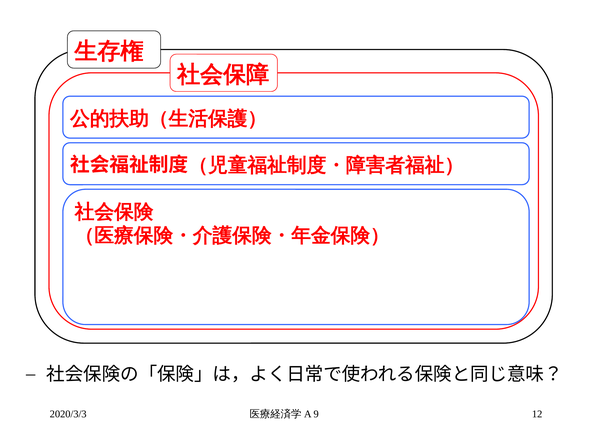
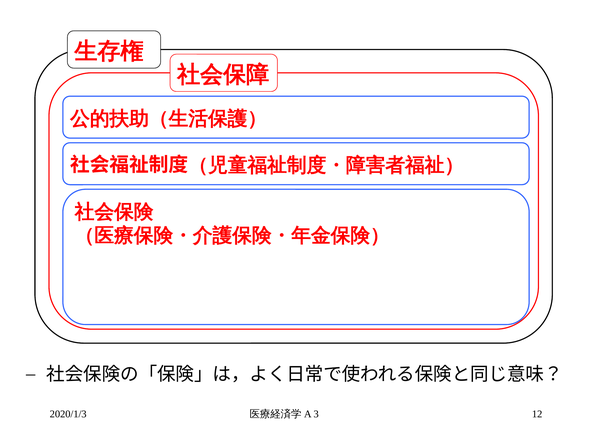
2020/3/3: 2020/3/3 -> 2020/1/3
9: 9 -> 3
